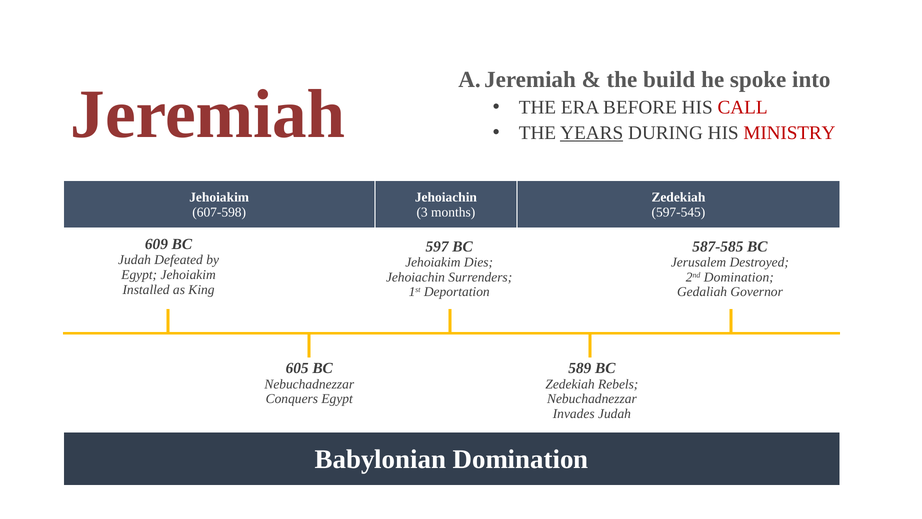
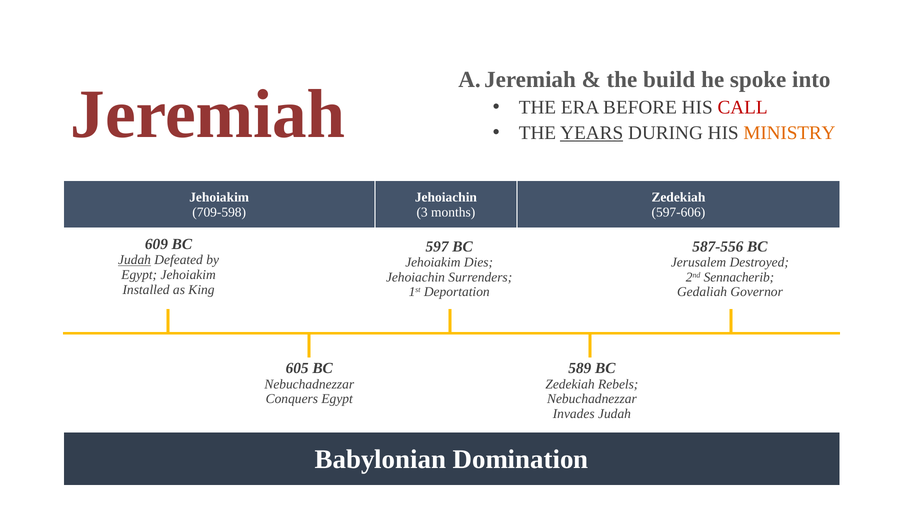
MINISTRY colour: red -> orange
607-598: 607-598 -> 709-598
597-545: 597-545 -> 597-606
587-585: 587-585 -> 587-556
Judah at (135, 260) underline: none -> present
2nd Domination: Domination -> Sennacherib
